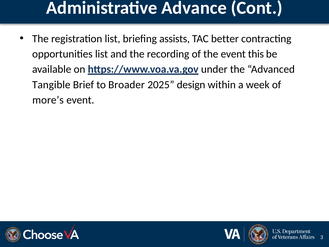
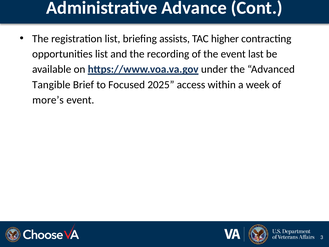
better: better -> higher
this: this -> last
Broader: Broader -> Focused
design: design -> access
